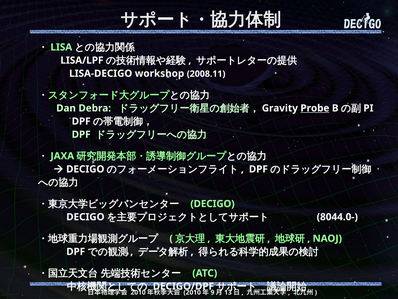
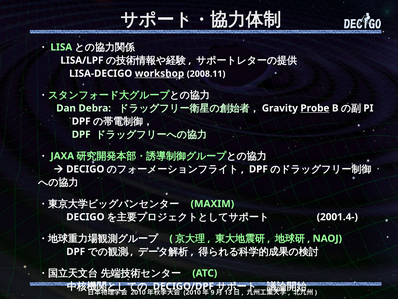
workshop underline: none -> present
DECIGO at (212, 203): DECIGO -> MAXIM
8044.0-: 8044.0- -> 2001.4-
